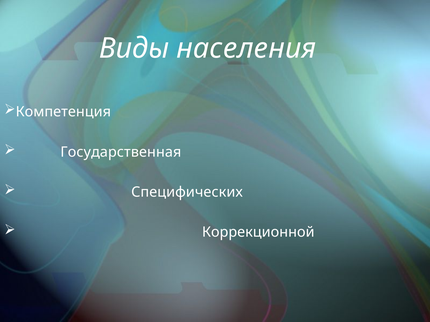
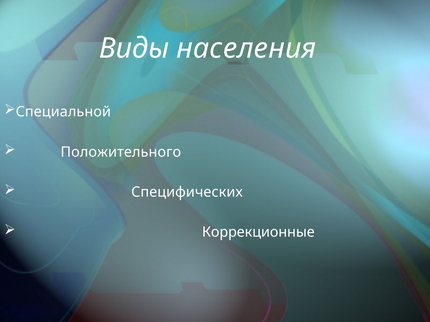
Компетенция: Компетенция -> Специальной
Государственная: Государственная -> Положительного
Коррекционной: Коррекционной -> Коррекционные
